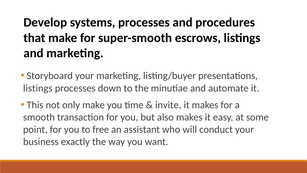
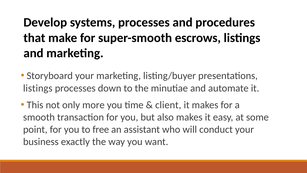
only make: make -> more
invite: invite -> client
